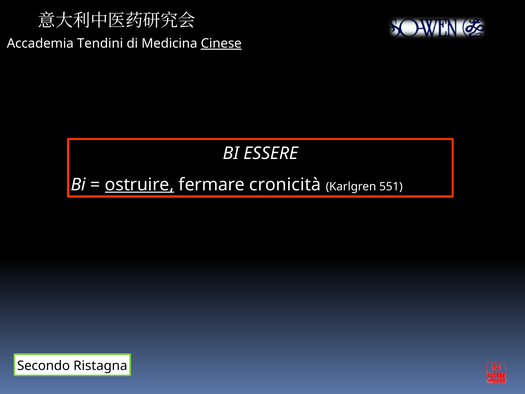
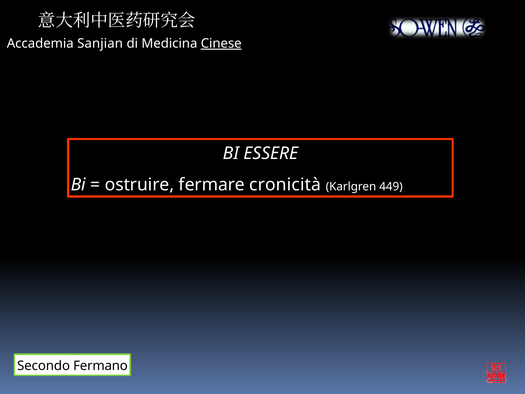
Tendini: Tendini -> Sanjian
ostruire underline: present -> none
551: 551 -> 449
Ristagna: Ristagna -> Fermano
